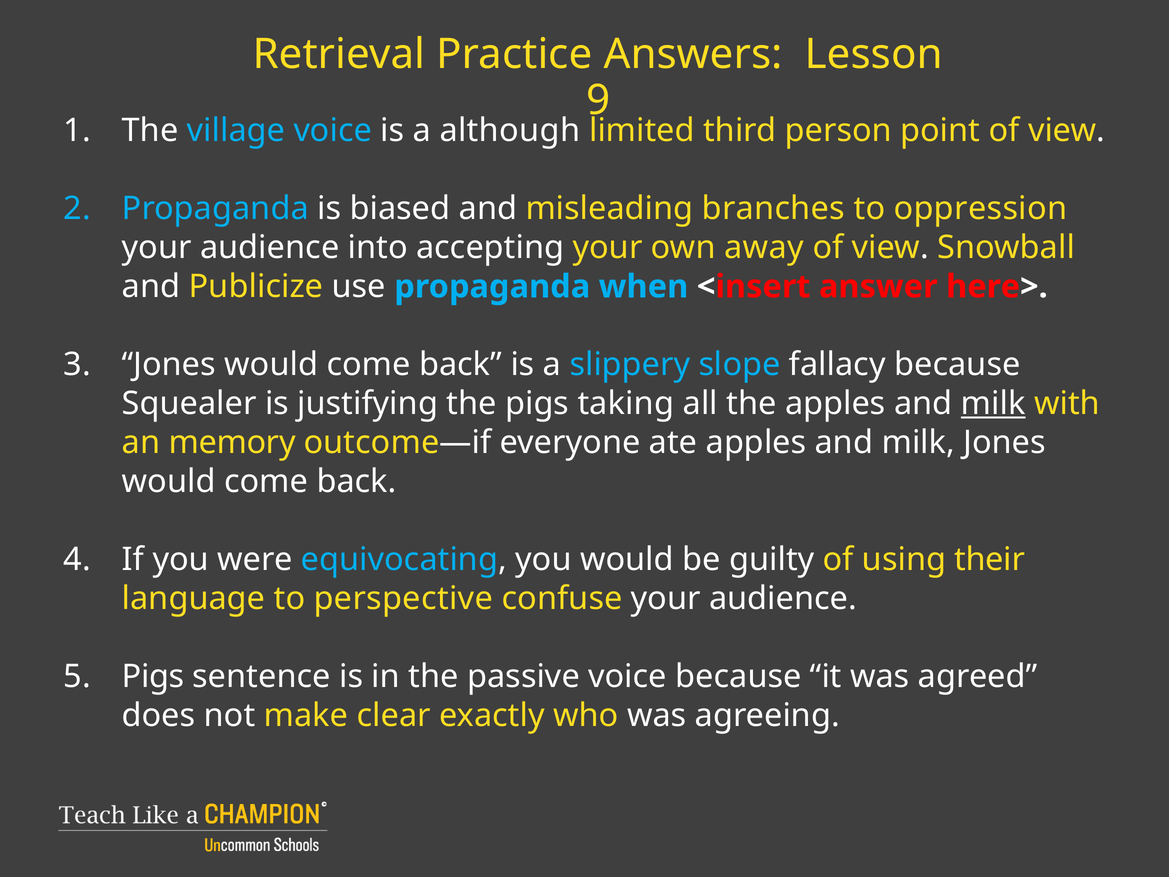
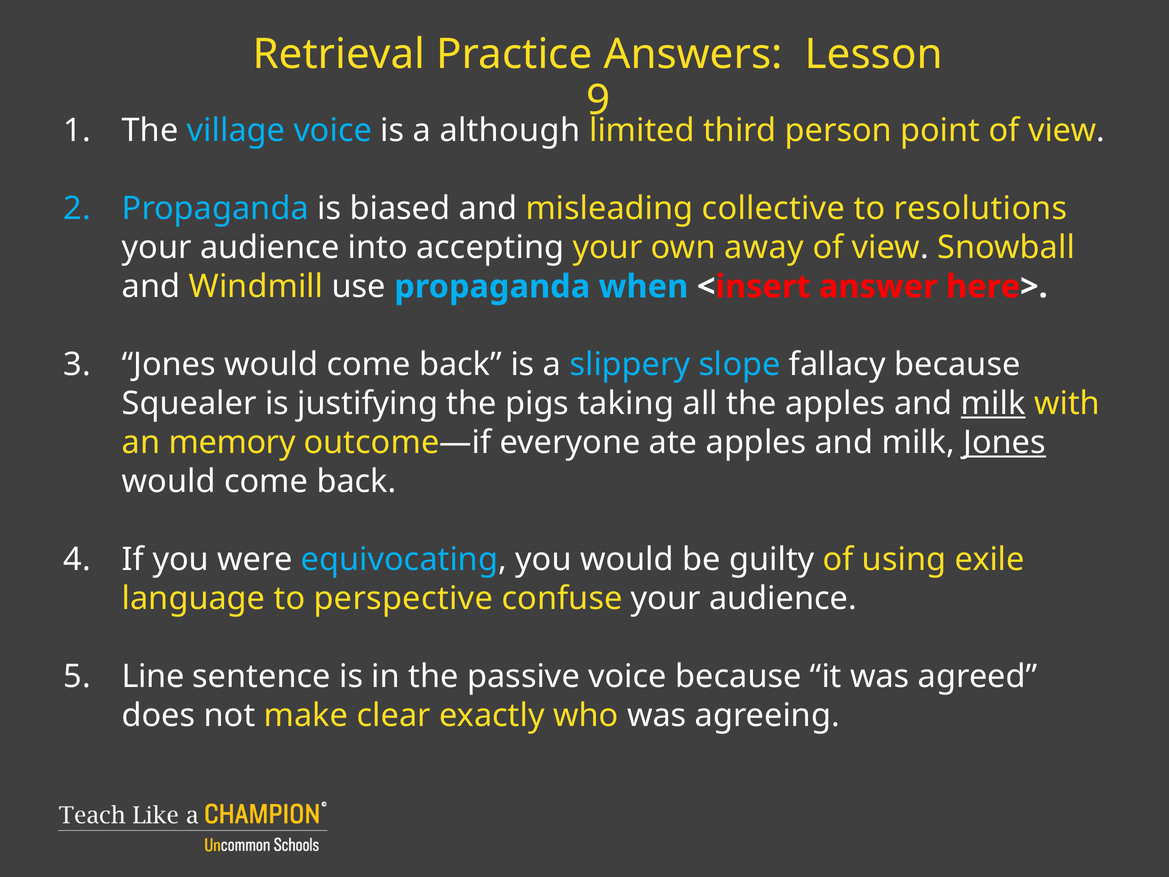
branches: branches -> collective
oppression: oppression -> resolutions
Publicize: Publicize -> Windmill
Jones at (1005, 443) underline: none -> present
their: their -> exile
Pigs at (153, 676): Pigs -> Line
